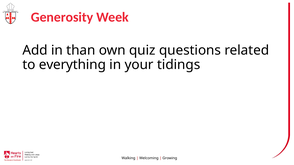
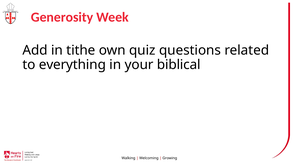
than: than -> tithe
tidings: tidings -> biblical
